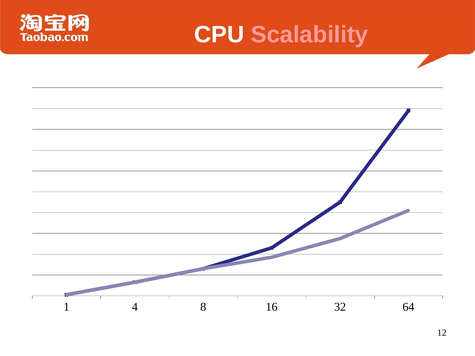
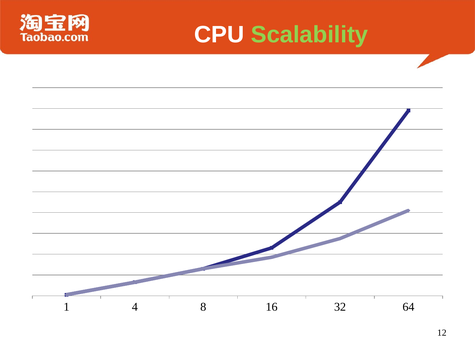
Scalability colour: pink -> light green
